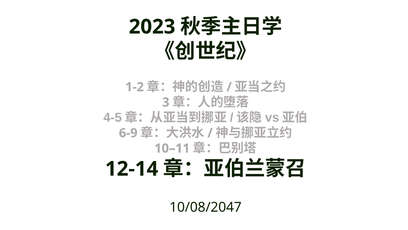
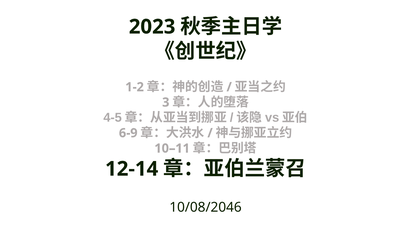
10/08/2047: 10/08/2047 -> 10/08/2046
